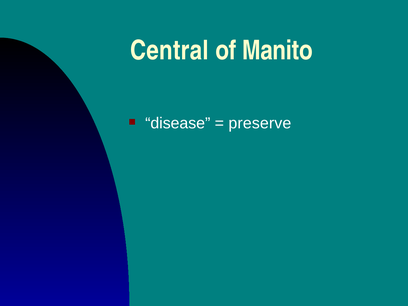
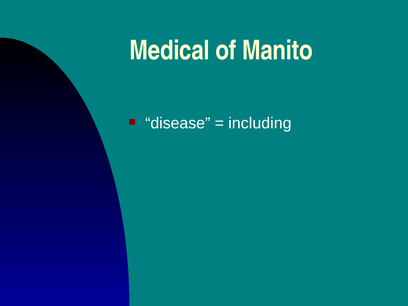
Central: Central -> Medical
preserve: preserve -> including
